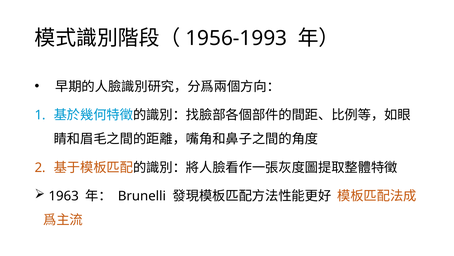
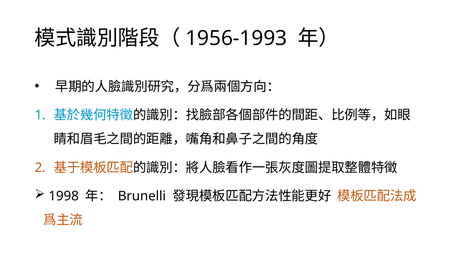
1963: 1963 -> 1998
